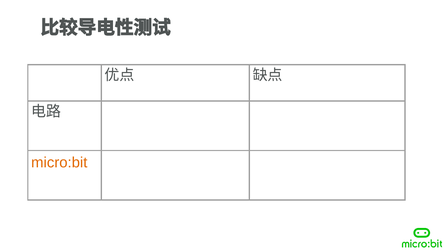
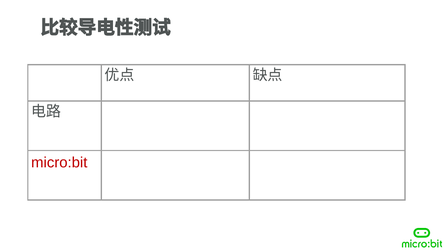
micro:bit colour: orange -> red
